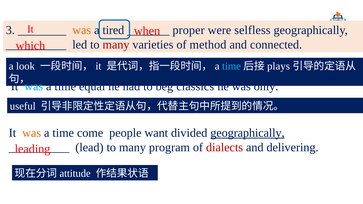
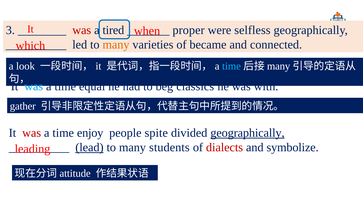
was at (82, 30) colour: orange -> red
many at (116, 45) colour: red -> orange
method: method -> became
plays at (279, 66): plays -> many
only: only -> with
useful: useful -> gather
was at (32, 133) colour: orange -> red
come: come -> enjoy
want: want -> spite
lead underline: none -> present
program: program -> students
delivering: delivering -> symbolize
